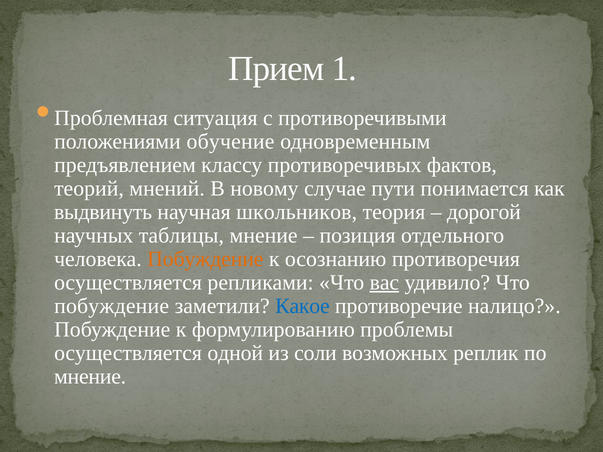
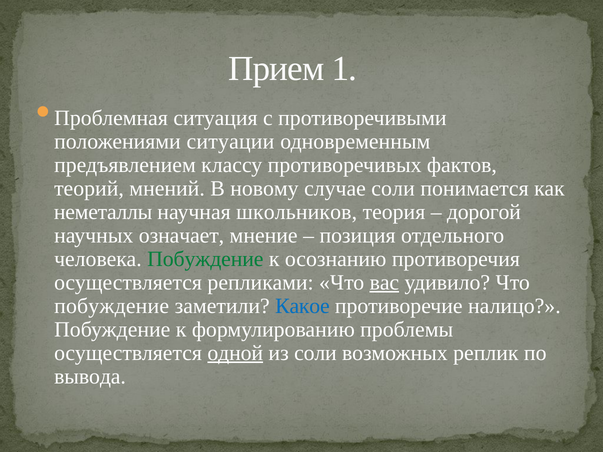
обучение: обучение -> ситуации
случае пути: пути -> соли
выдвинуть: выдвинуть -> неметаллы
таблицы: таблицы -> означает
Побуждение at (205, 259) colour: orange -> green
одной underline: none -> present
мнение at (90, 377): мнение -> вывода
